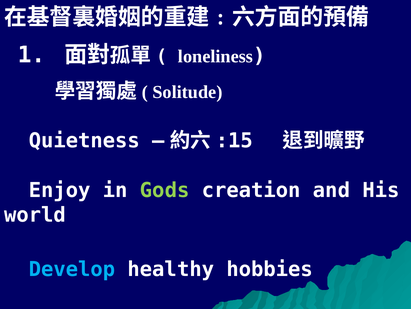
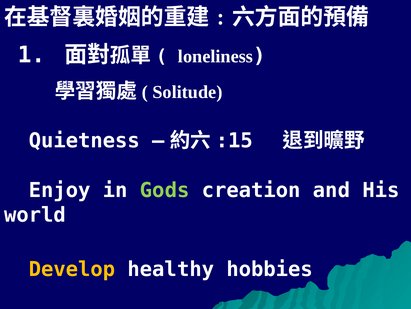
Develop colour: light blue -> yellow
